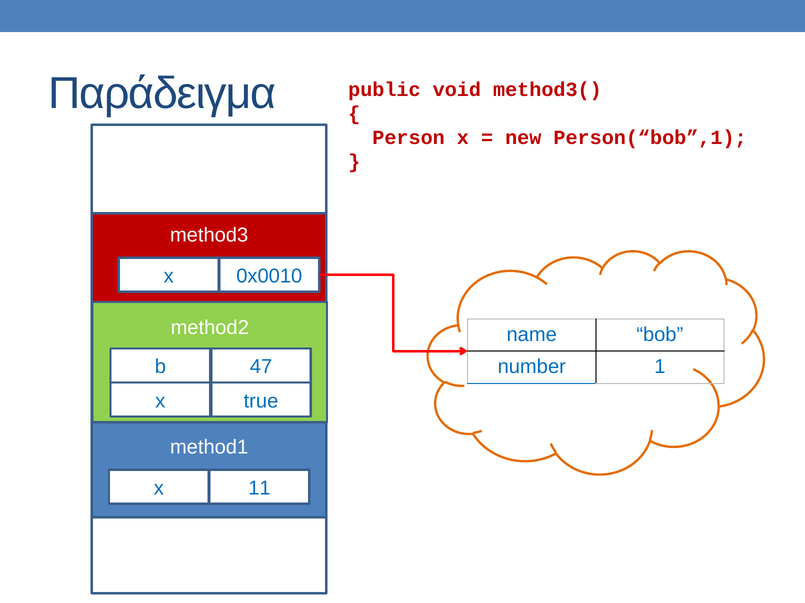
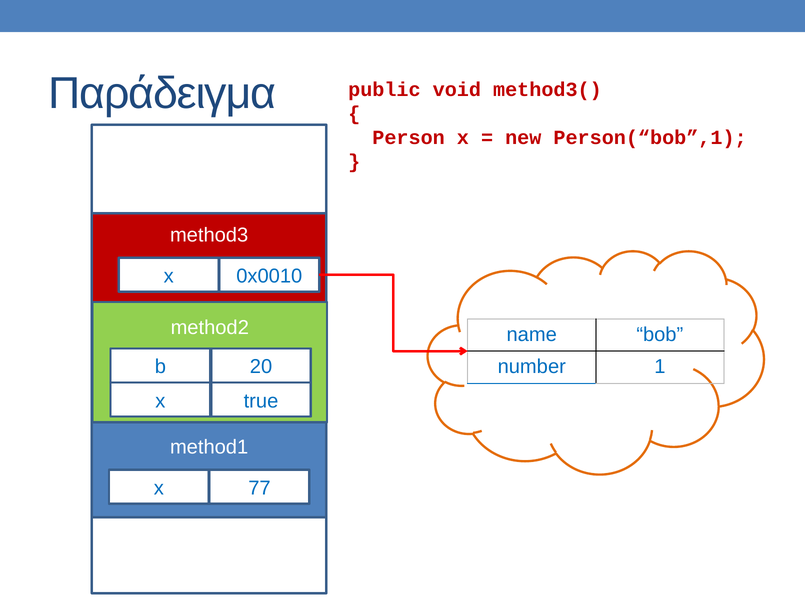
47: 47 -> 20
11: 11 -> 77
